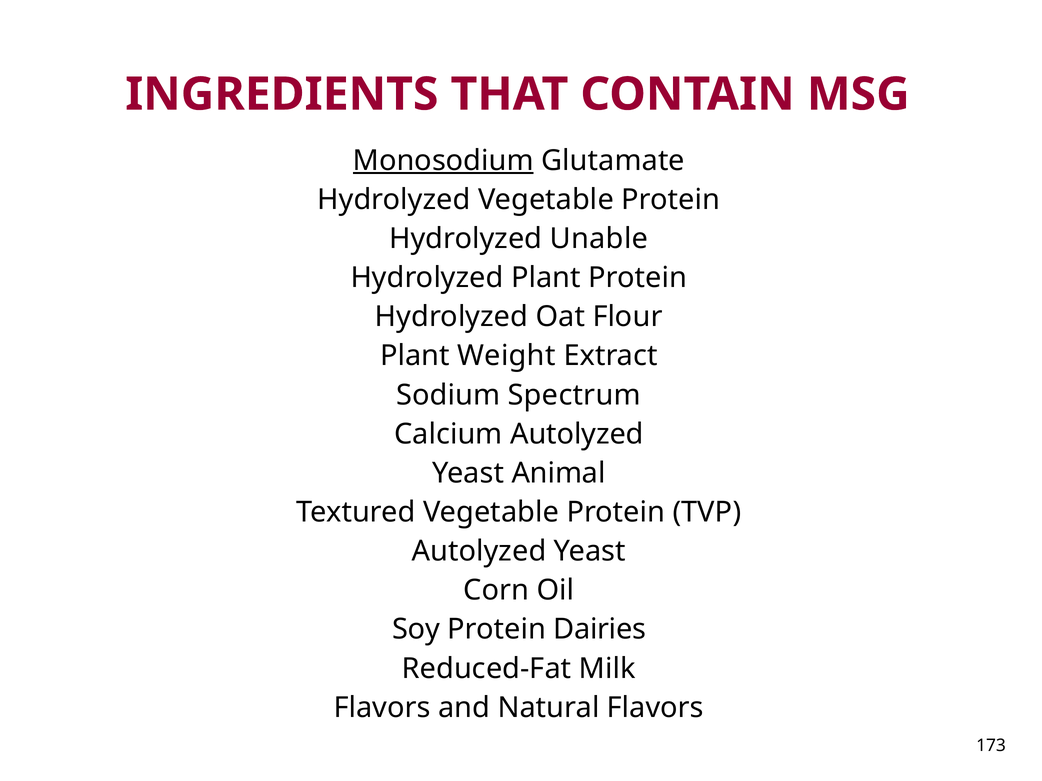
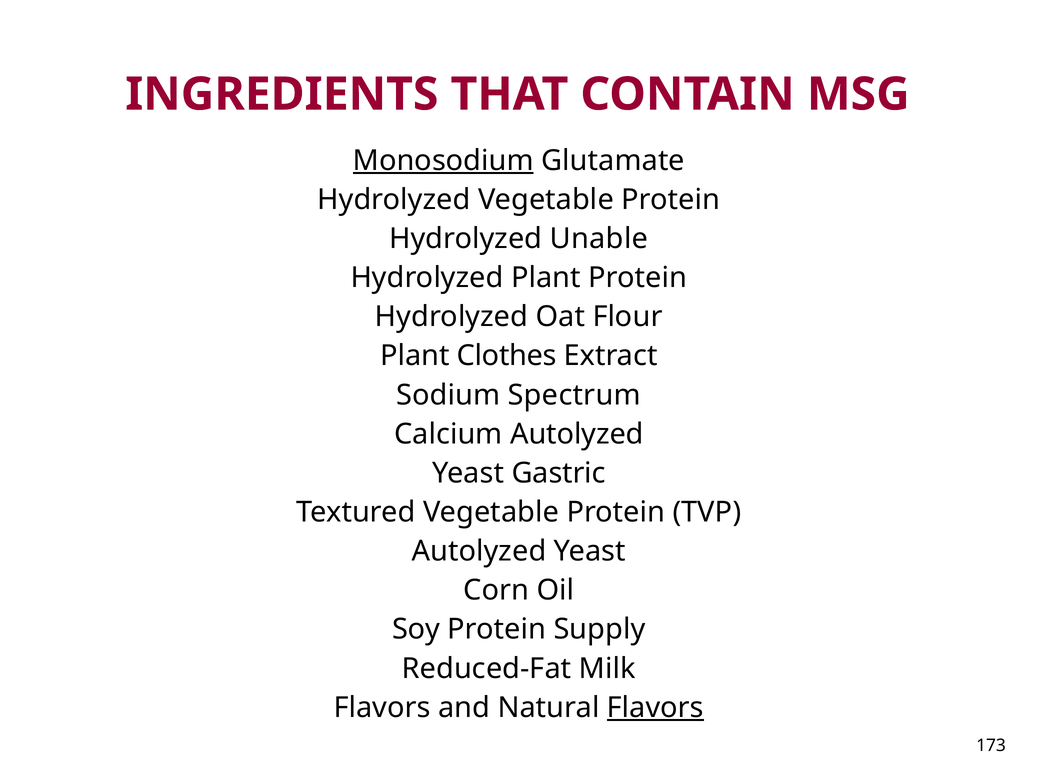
Weight: Weight -> Clothes
Animal: Animal -> Gastric
Dairies: Dairies -> Supply
Flavors at (655, 708) underline: none -> present
